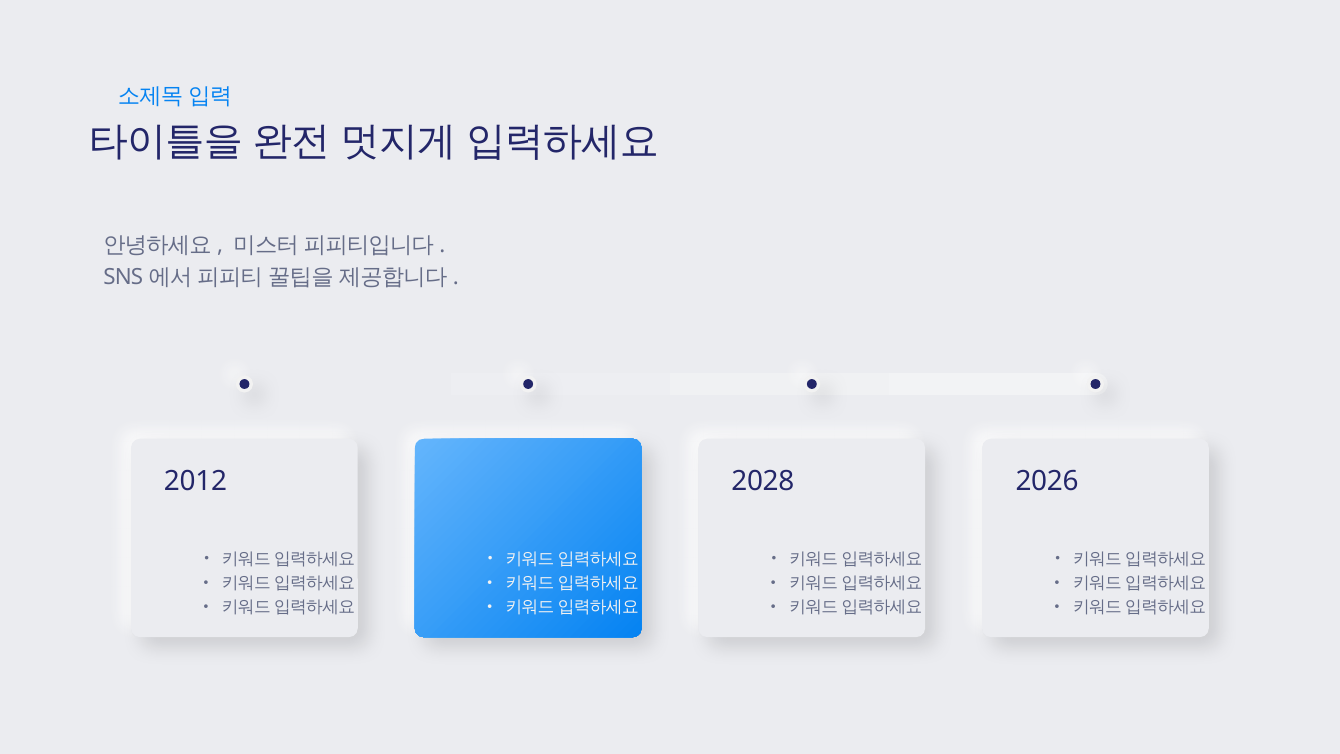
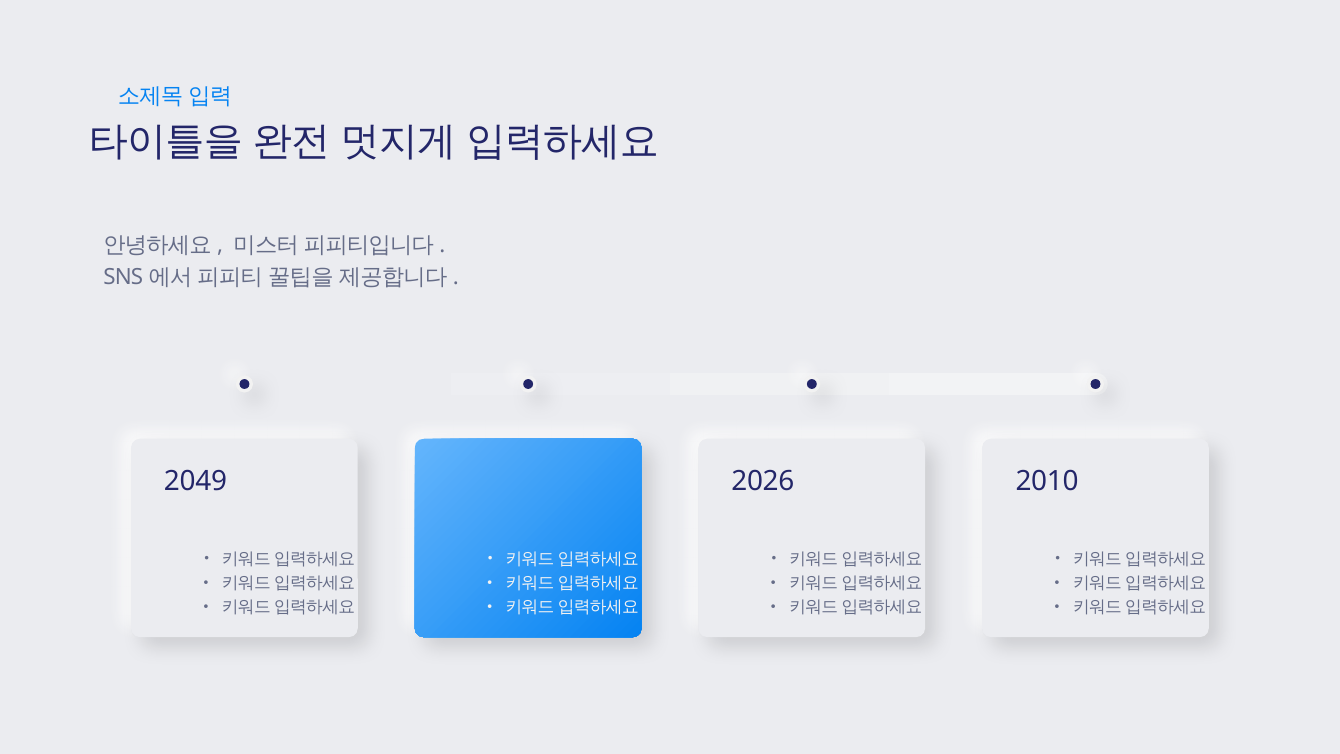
2012: 2012 -> 2049
2028: 2028 -> 2026
2026: 2026 -> 2010
